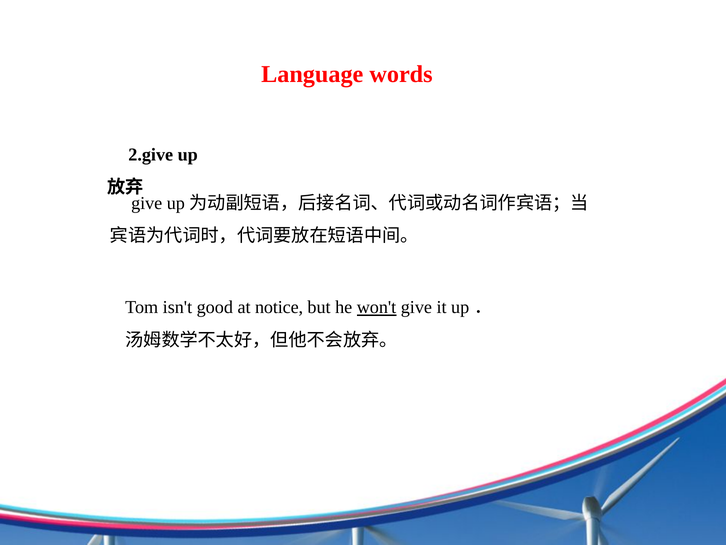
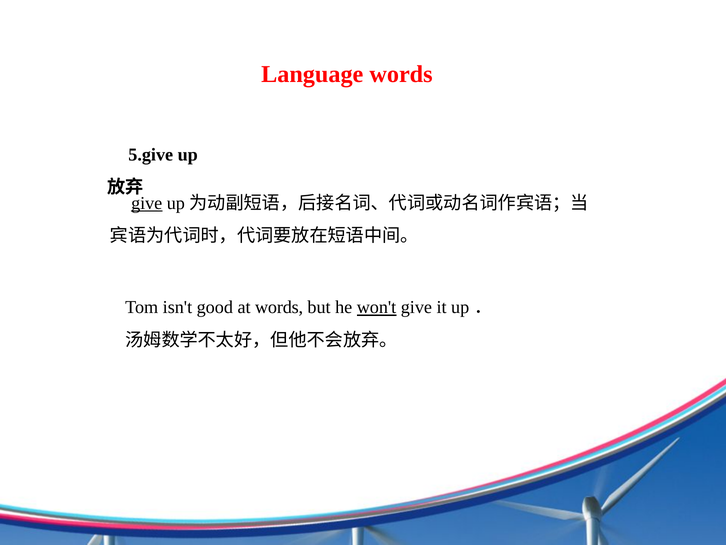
2.give: 2.give -> 5.give
give at (147, 203) underline: none -> present
at notice: notice -> words
